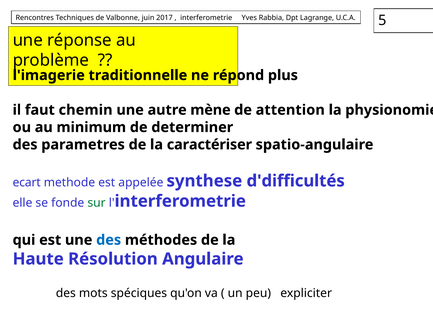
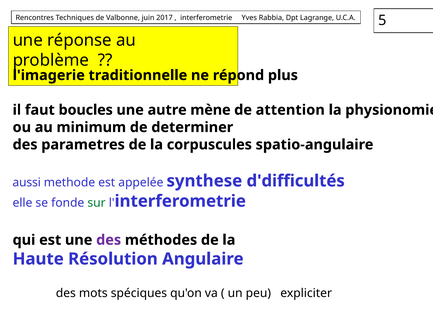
chemin: chemin -> boucles
caractériser: caractériser -> corpuscules
ecart: ecart -> aussi
des at (109, 240) colour: blue -> purple
